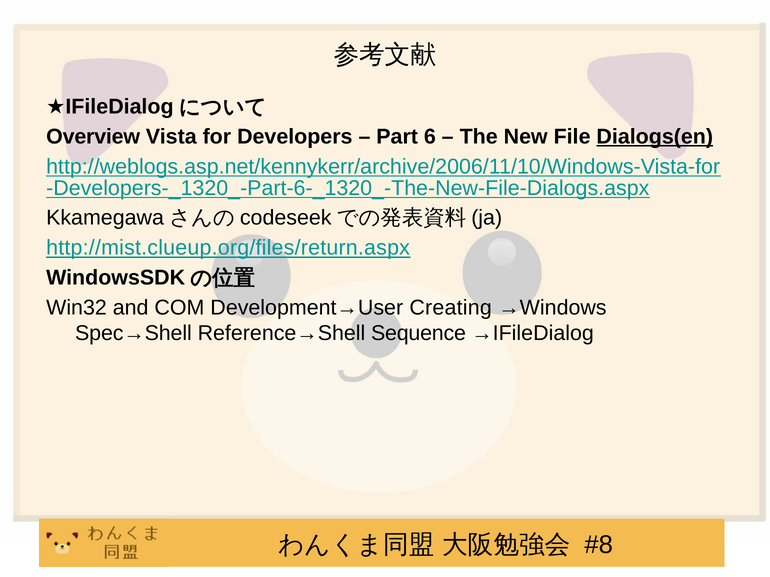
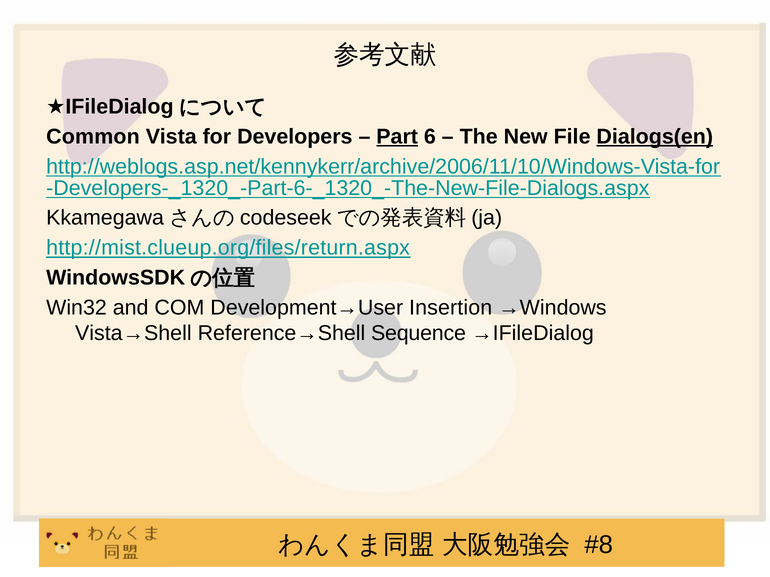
Overview: Overview -> Common
Part underline: none -> present
Creating: Creating -> Insertion
Spec→Shell: Spec→Shell -> Vista→Shell
